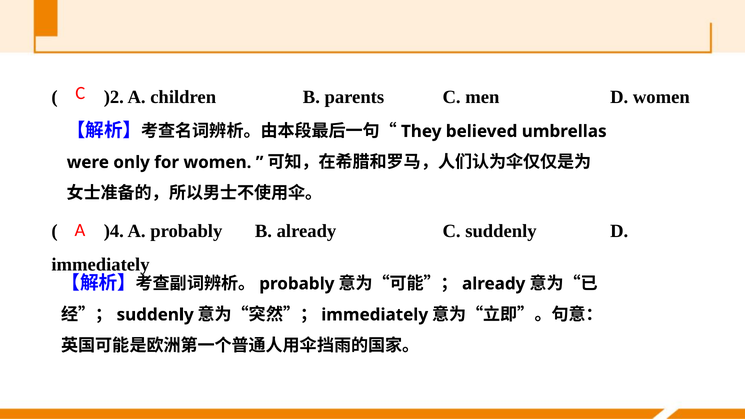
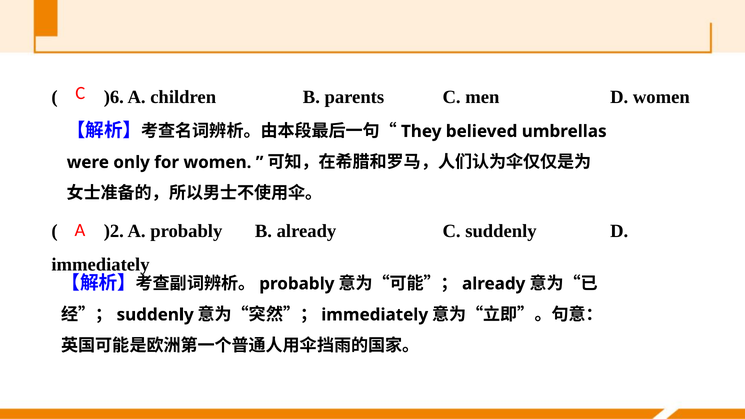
)2: )2 -> )6
)4: )4 -> )2
